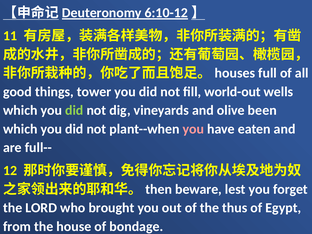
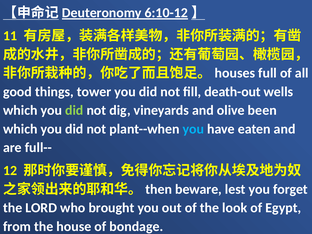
world-out: world-out -> death-out
you at (193, 129) colour: pink -> light blue
thus: thus -> look
